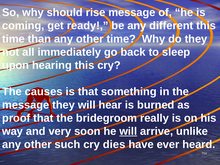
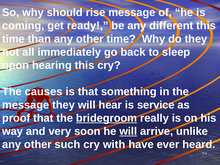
burned: burned -> service
bridegroom underline: none -> present
dies: dies -> with
